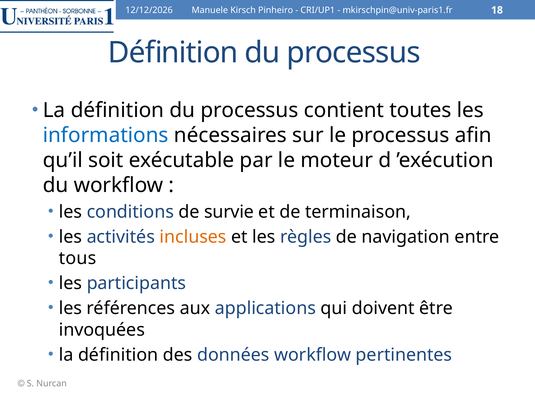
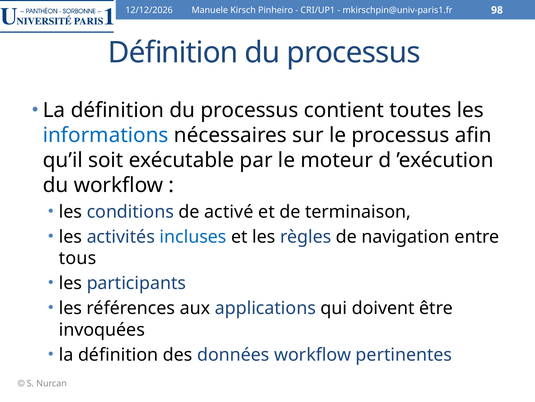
18: 18 -> 98
survie: survie -> activé
incluses colour: orange -> blue
